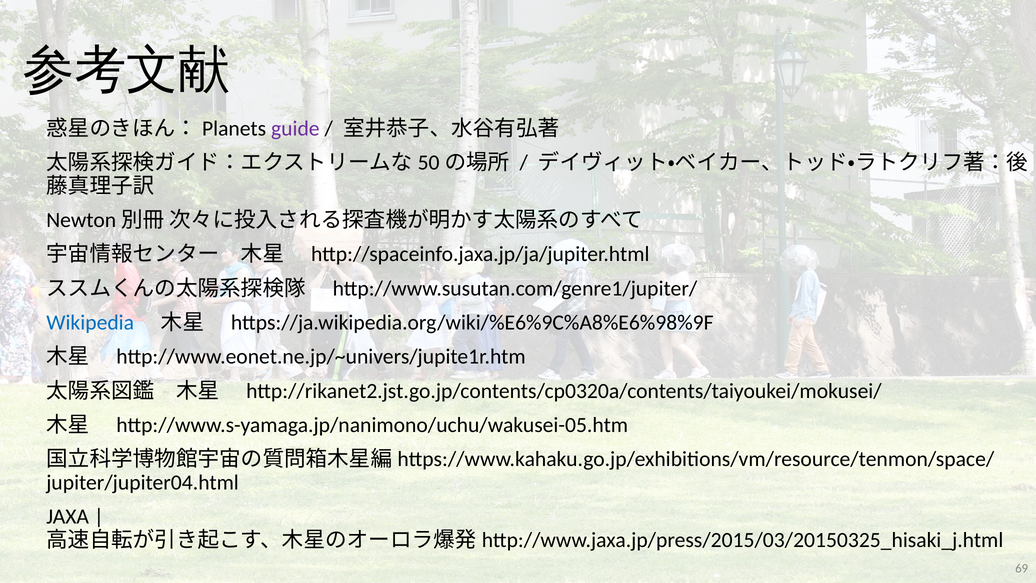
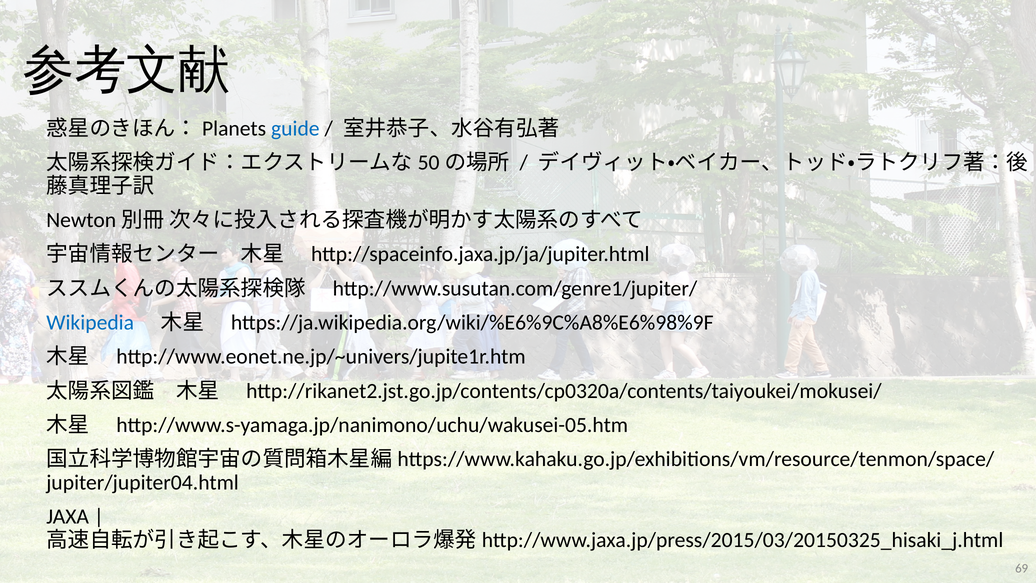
guide colour: purple -> blue
